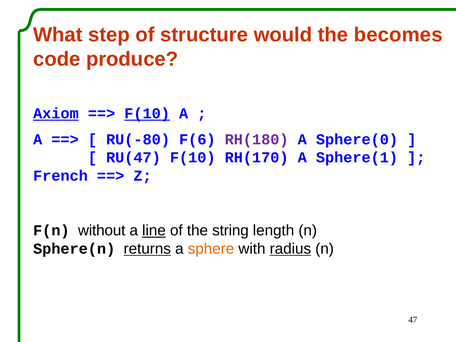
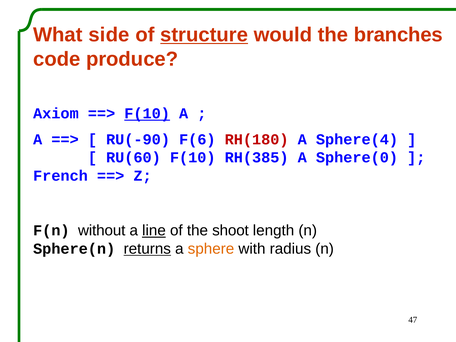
step: step -> side
structure underline: none -> present
becomes: becomes -> branches
Axiom underline: present -> none
RU(-80: RU(-80 -> RU(-90
RH(180 colour: purple -> red
Sphere(0: Sphere(0 -> Sphere(4
RU(47: RU(47 -> RU(60
RH(170: RH(170 -> RH(385
Sphere(1: Sphere(1 -> Sphere(0
string: string -> shoot
radius underline: present -> none
